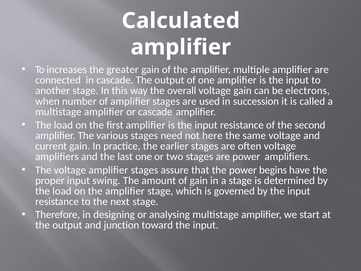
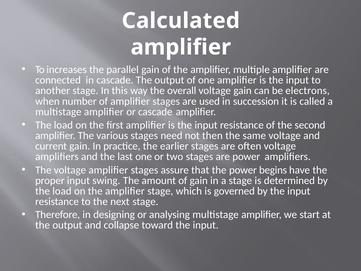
greater: greater -> parallel
here: here -> then
junction: junction -> collapse
